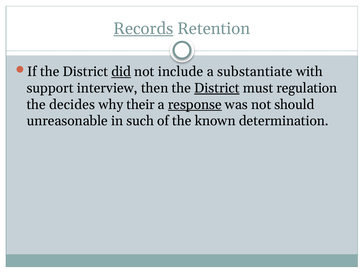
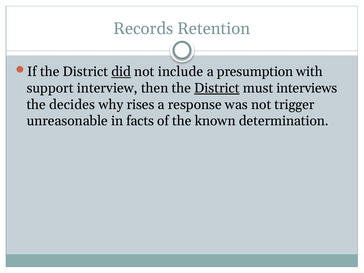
Records underline: present -> none
substantiate: substantiate -> presumption
regulation: regulation -> interviews
their: their -> rises
response underline: present -> none
should: should -> trigger
such: such -> facts
